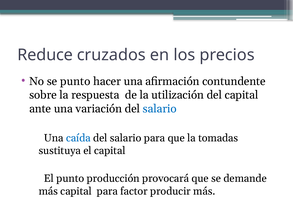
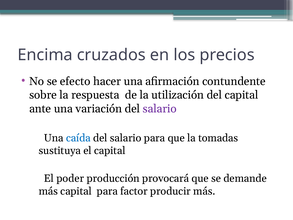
Reduce: Reduce -> Encima
se punto: punto -> efecto
salario at (160, 109) colour: blue -> purple
El punto: punto -> poder
